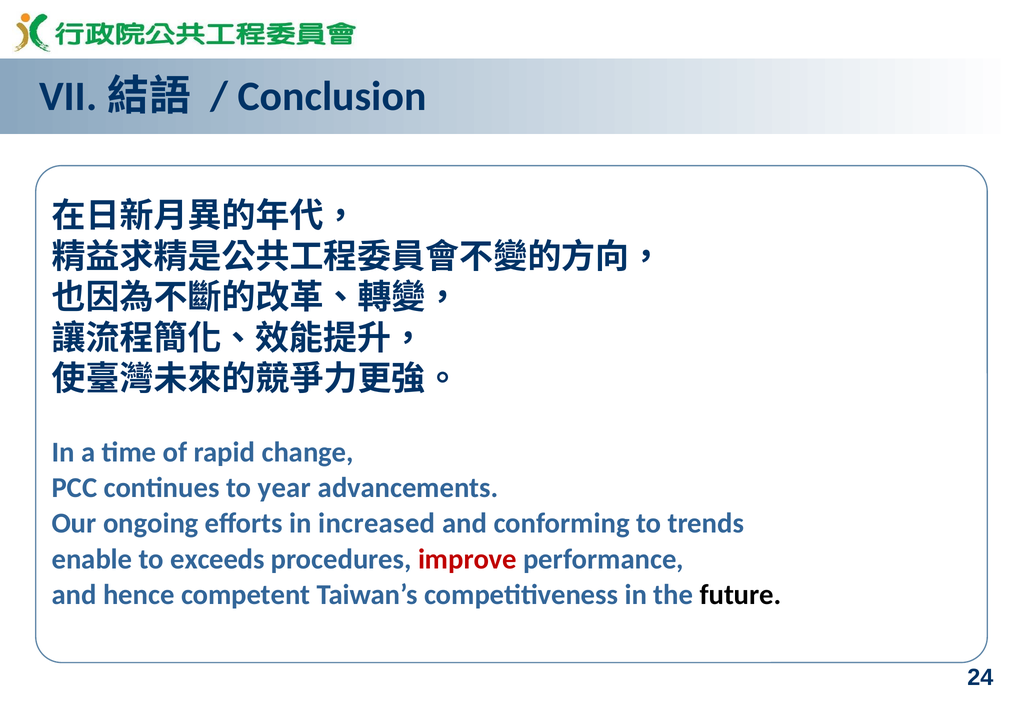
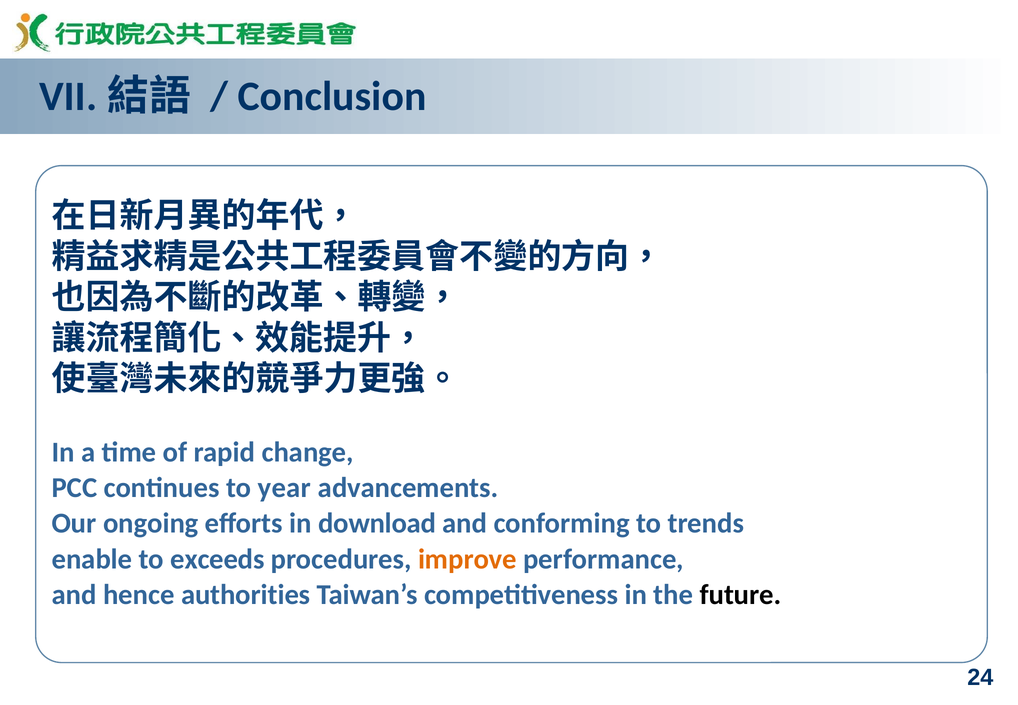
increased: increased -> download
improve colour: red -> orange
competent: competent -> authorities
